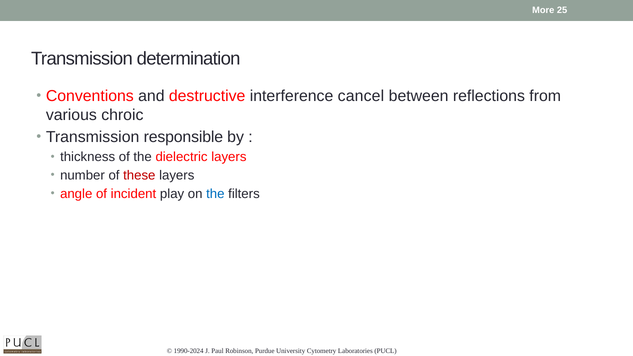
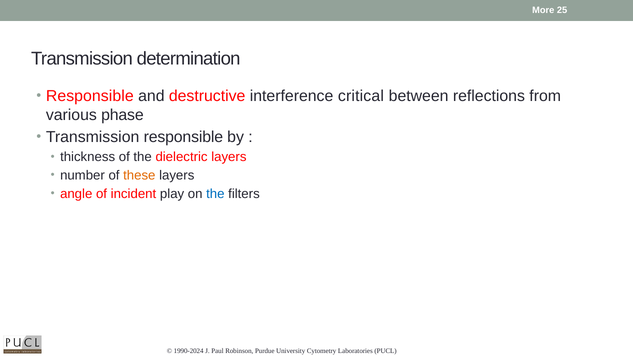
Conventions at (90, 96): Conventions -> Responsible
cancel: cancel -> critical
chroic: chroic -> phase
these colour: red -> orange
